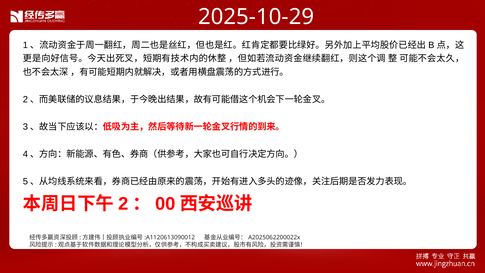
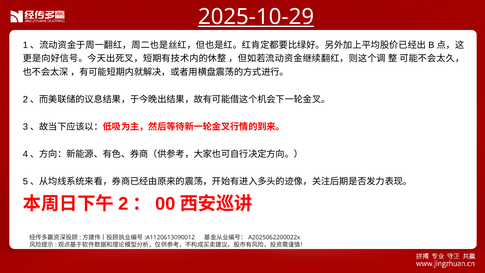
2025-10-29 underline: none -> present
